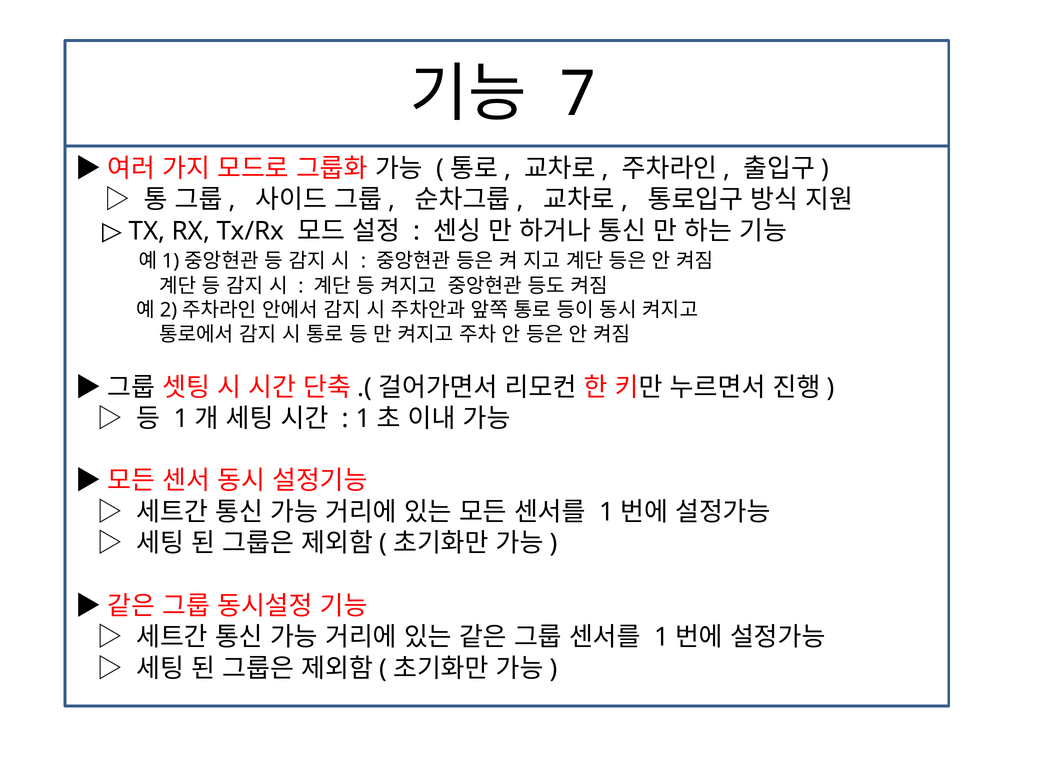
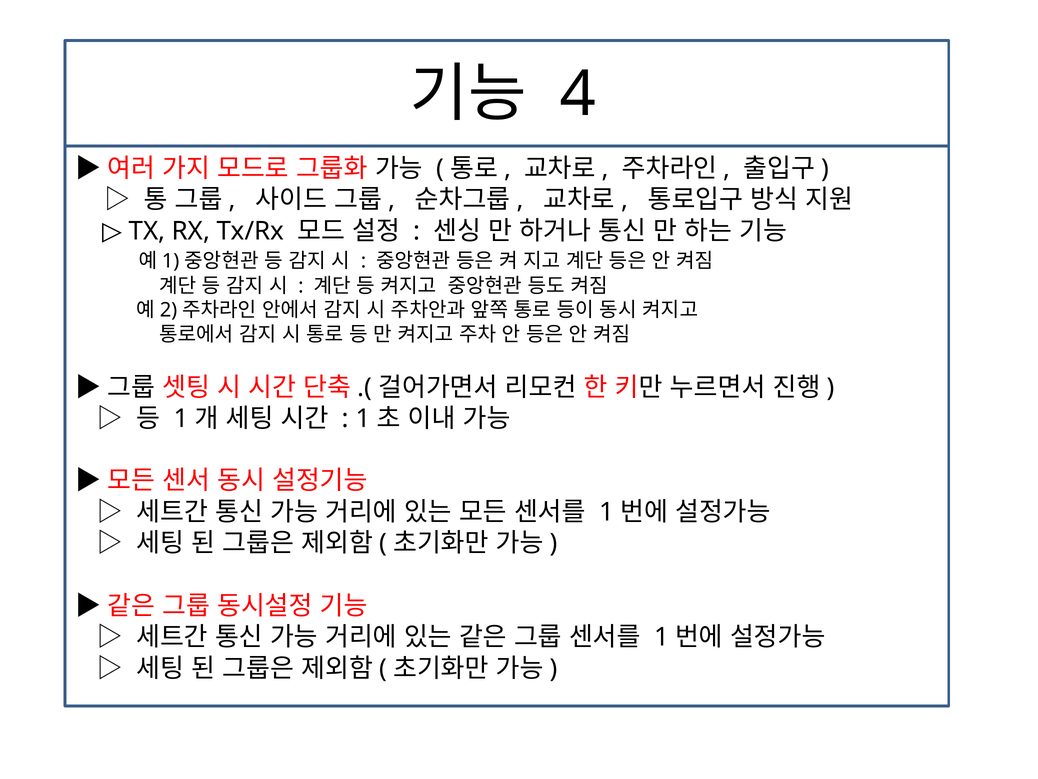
7: 7 -> 4
